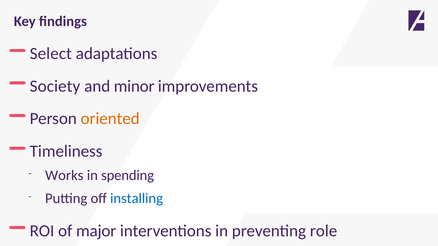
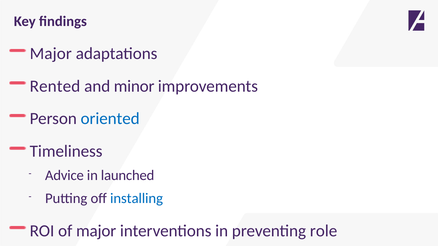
Select at (51, 54): Select -> Major
Society: Society -> Rented
oriented colour: orange -> blue
Works: Works -> Advice
spending: spending -> launched
